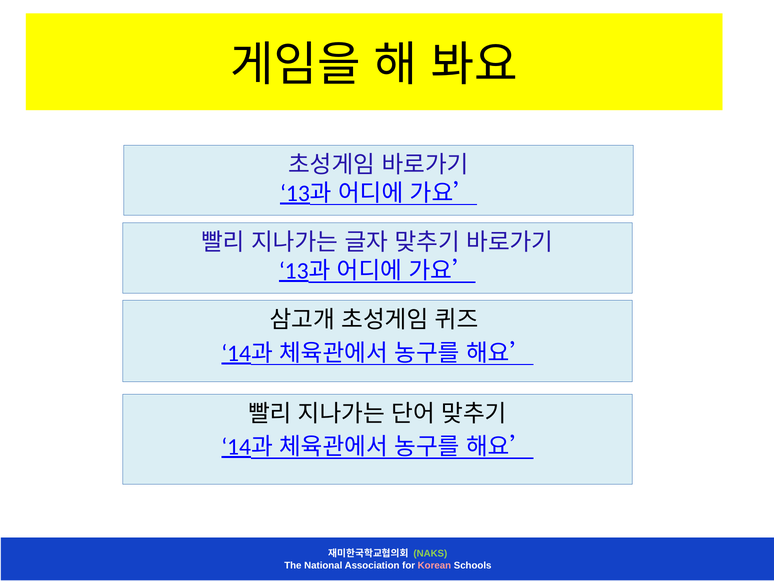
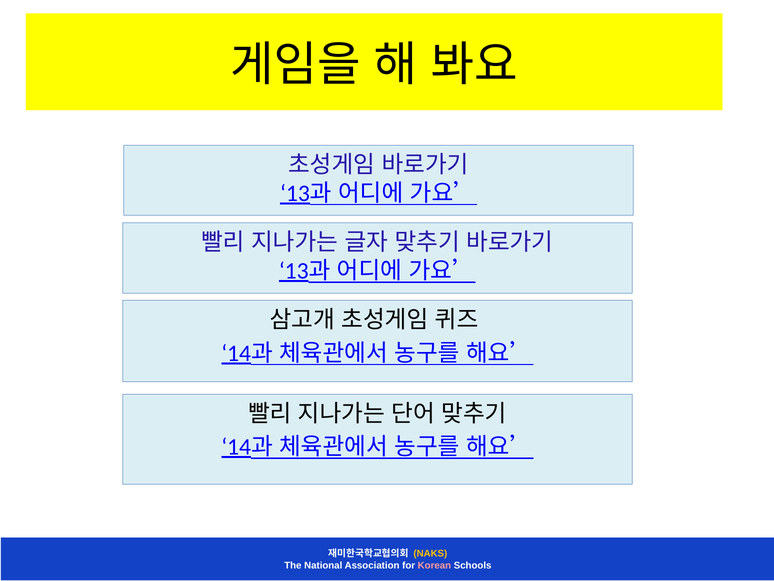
NAKS colour: light green -> yellow
